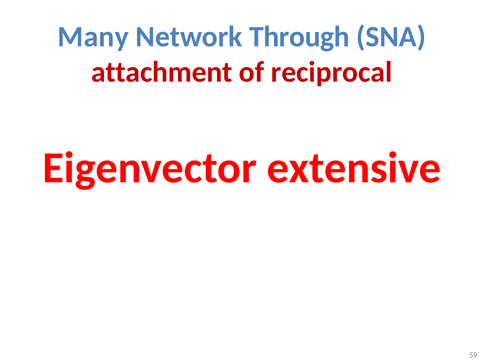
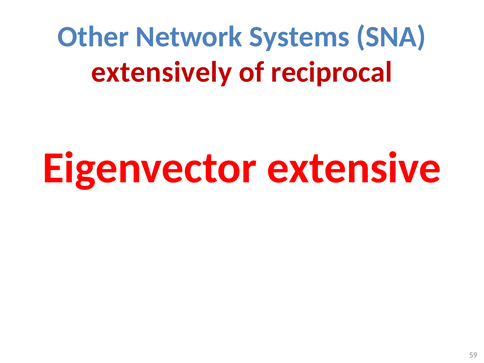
Many: Many -> Other
Through: Through -> Systems
attachment: attachment -> extensively
